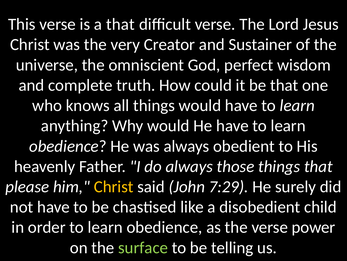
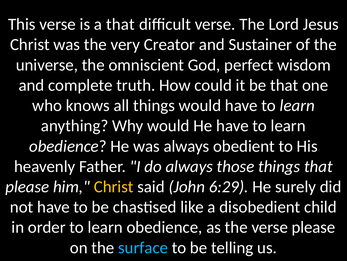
7:29: 7:29 -> 6:29
verse power: power -> please
surface colour: light green -> light blue
